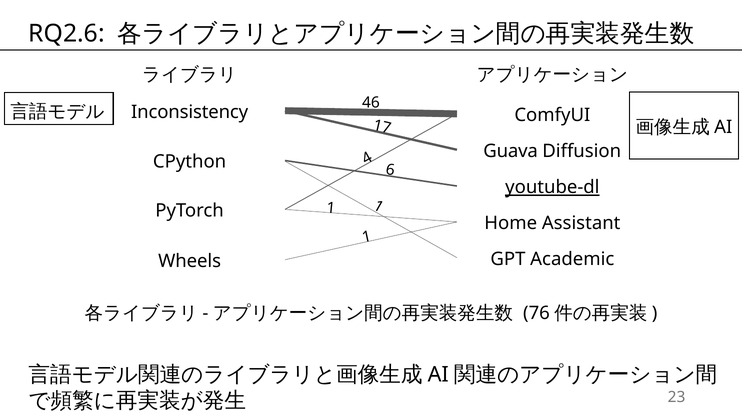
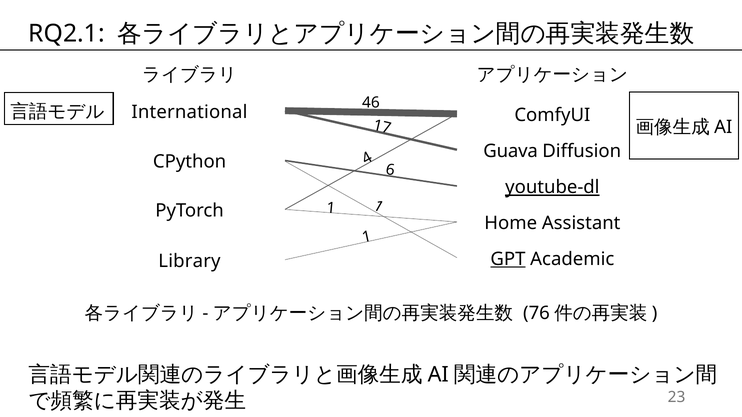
RQ2.6: RQ2.6 -> RQ2.1
Inconsistency: Inconsistency -> International
GPT underline: none -> present
Wheels: Wheels -> Library
